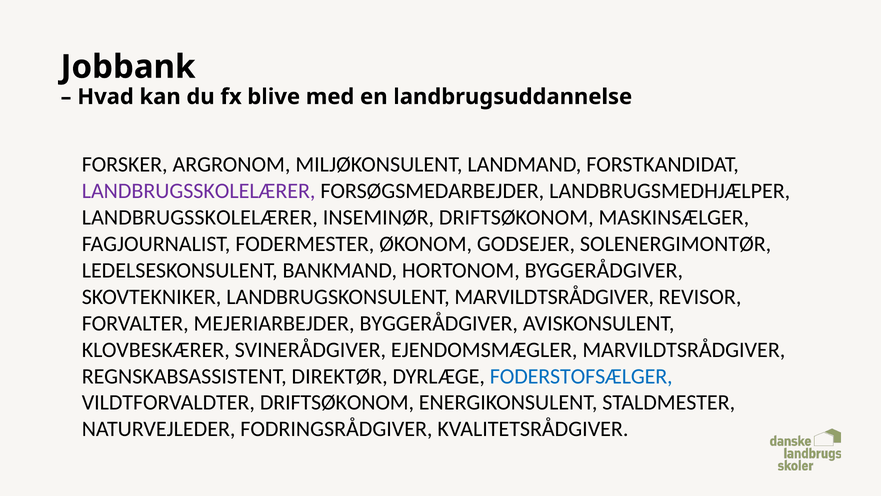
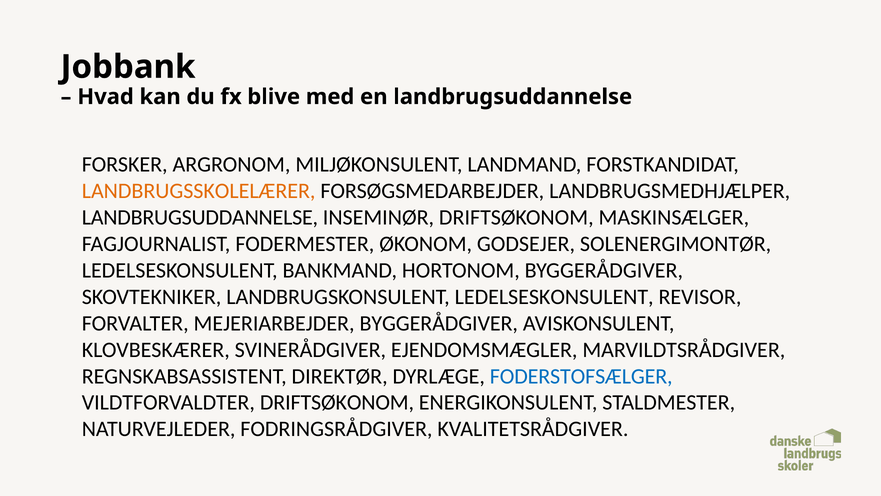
LANDBRUGSSKOLELÆRER at (199, 191) colour: purple -> orange
LANDBRUGSSKOLELÆRER at (200, 217): LANDBRUGSSKOLELÆRER -> LANDBRUGSUDDANNELSE
LANDBRUGSKONSULENT MARVILDTSRÅDGIVER: MARVILDTSRÅDGIVER -> LEDELSESKONSULENT
